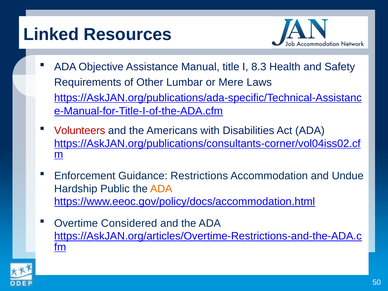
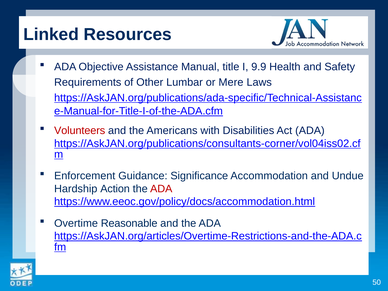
8.3: 8.3 -> 9.9
Restrictions: Restrictions -> Significance
Public: Public -> Action
ADA at (161, 189) colour: orange -> red
Considered: Considered -> Reasonable
